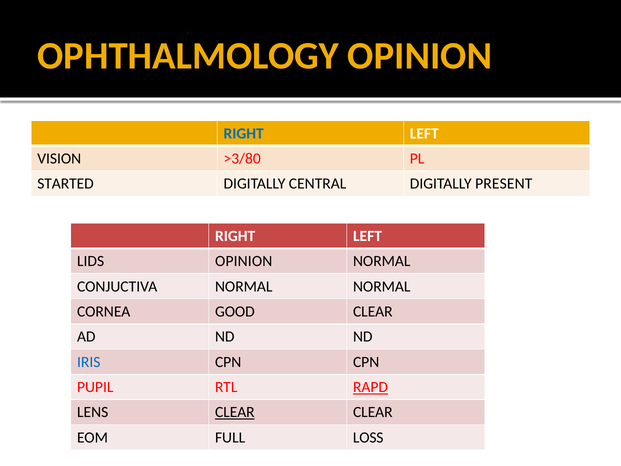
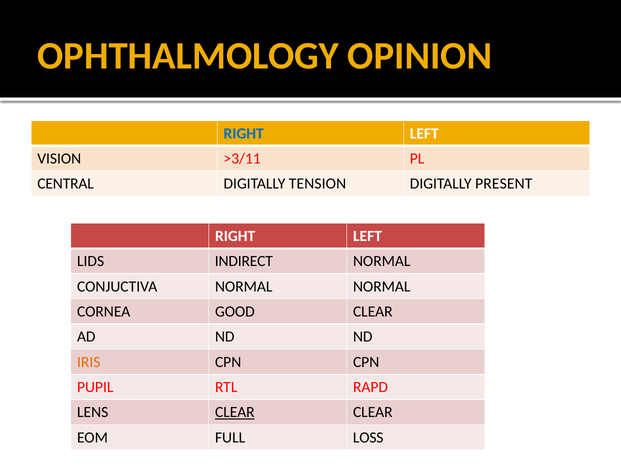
>3/80: >3/80 -> >3/11
STARTED: STARTED -> CENTRAL
CENTRAL: CENTRAL -> TENSION
LIDS OPINION: OPINION -> INDIRECT
IRIS colour: blue -> orange
RAPD underline: present -> none
